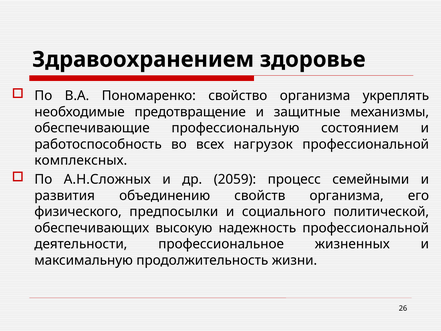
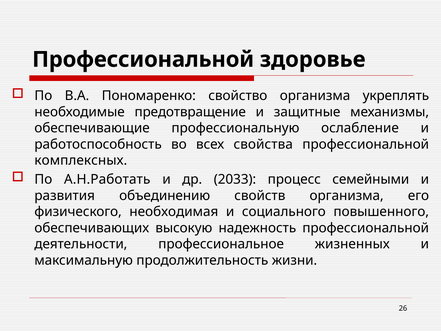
Здравоохранением at (143, 59): Здравоохранением -> Профессиональной
состоянием: состоянием -> ослабление
нагрузок: нагрузок -> свойства
А.Н.Сложных: А.Н.Сложных -> А.Н.Работать
2059: 2059 -> 2033
предпосылки: предпосылки -> необходимая
политической: политической -> повышенного
